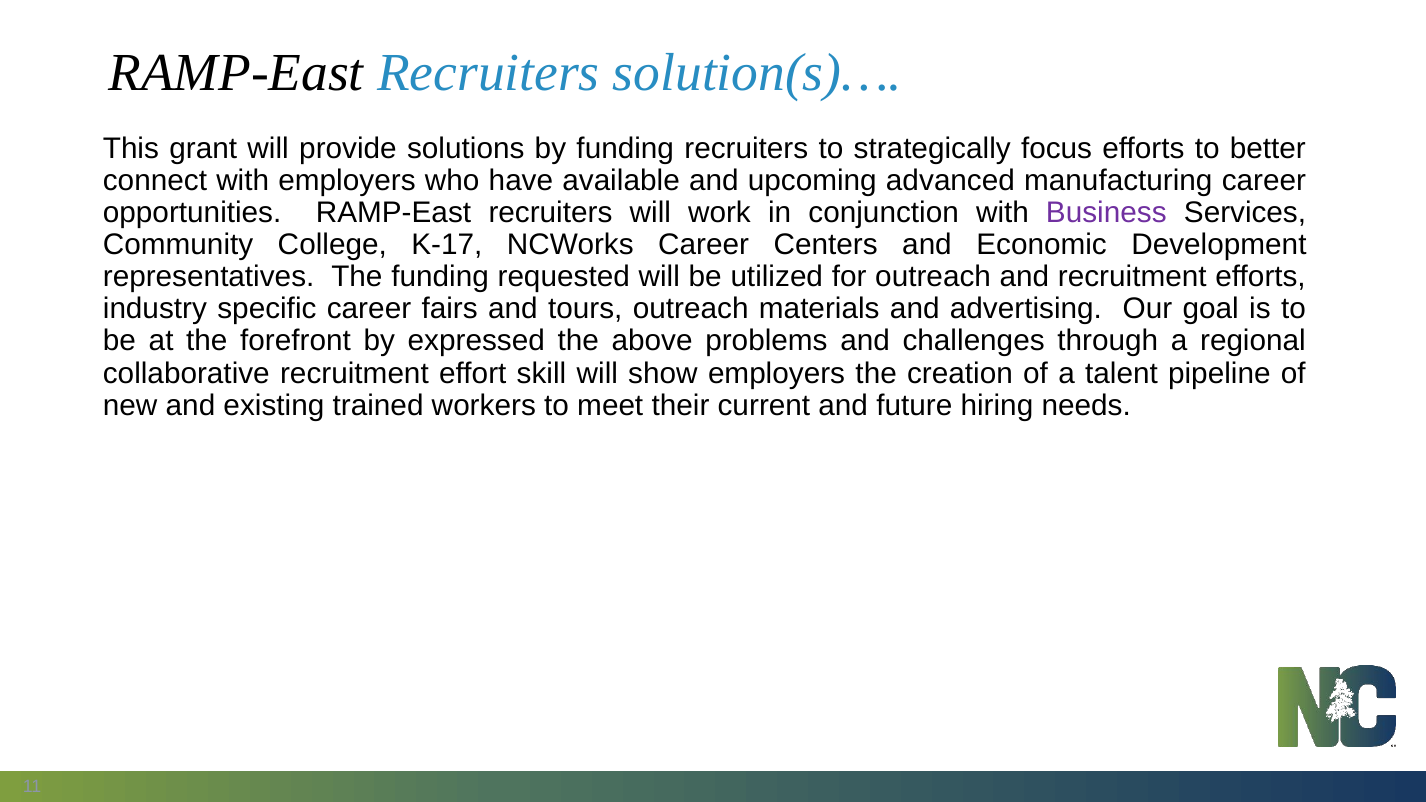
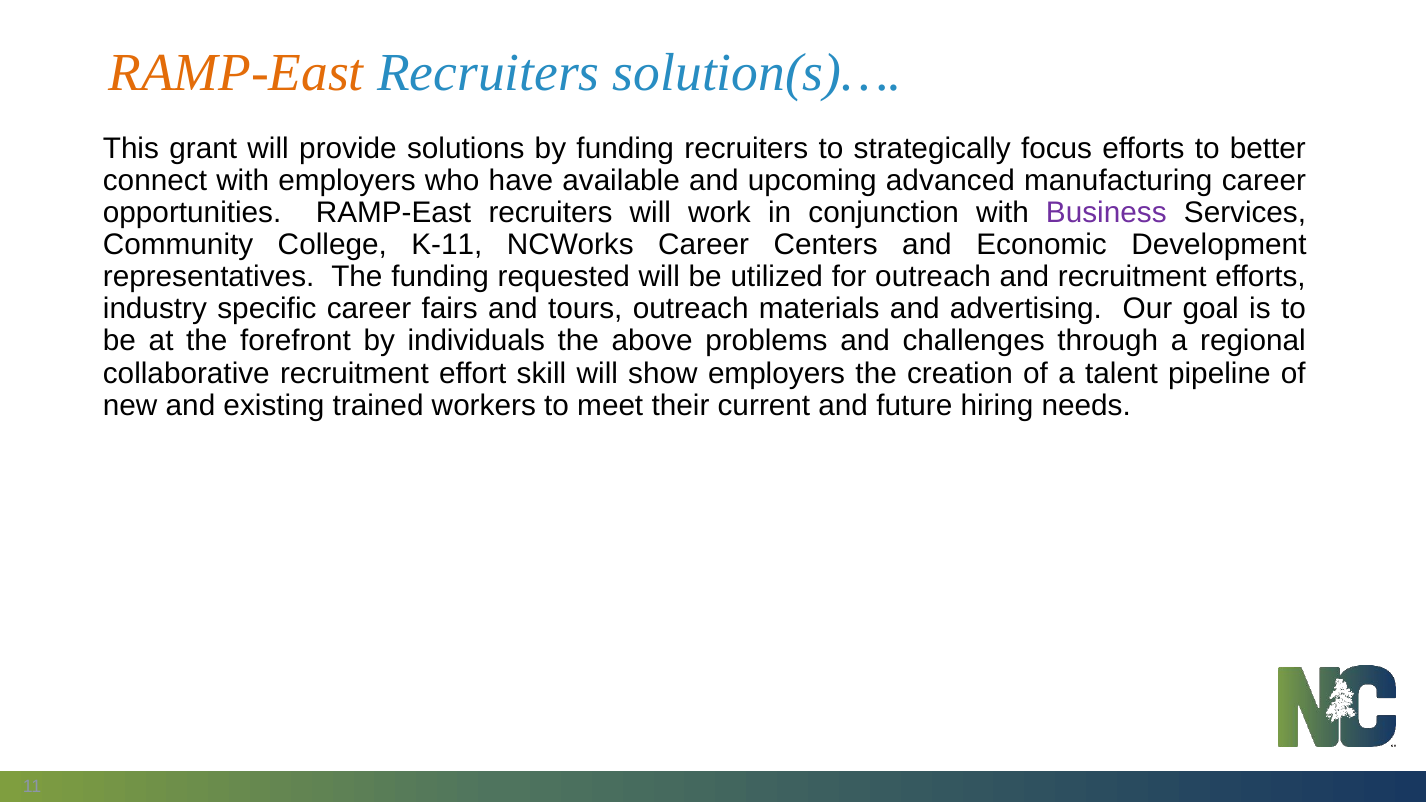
RAMP-East at (236, 73) colour: black -> orange
K-17: K-17 -> K-11
expressed: expressed -> individuals
